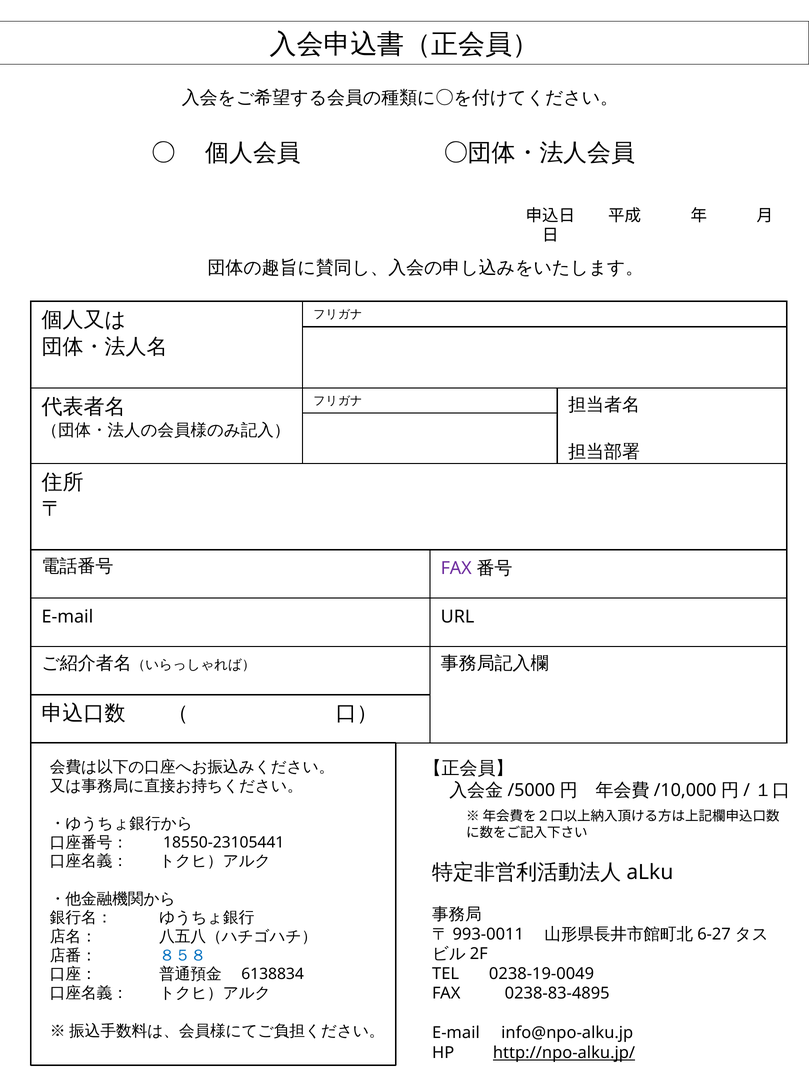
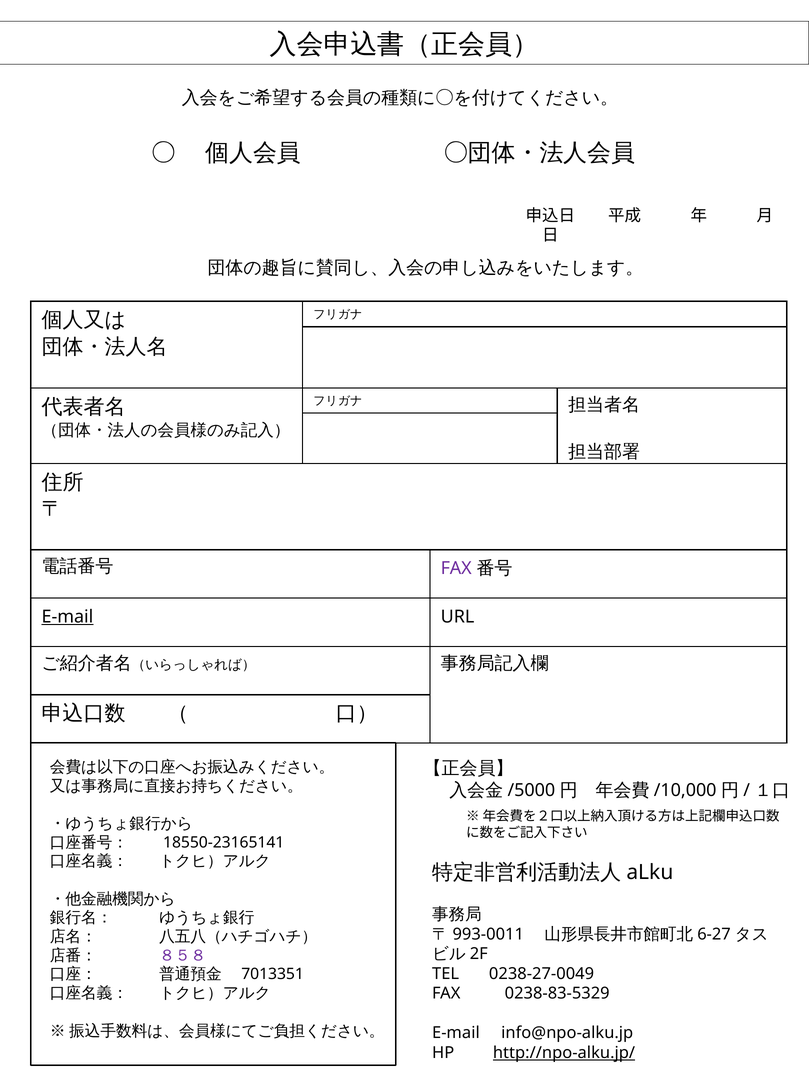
E-mail at (67, 617) underline: none -> present
18550-23105441: 18550-23105441 -> 18550-23165141
８５８ colour: blue -> purple
6138834: 6138834 -> 7013351
0238-19-0049: 0238-19-0049 -> 0238-27-0049
0238-83-4895: 0238-83-4895 -> 0238-83-5329
